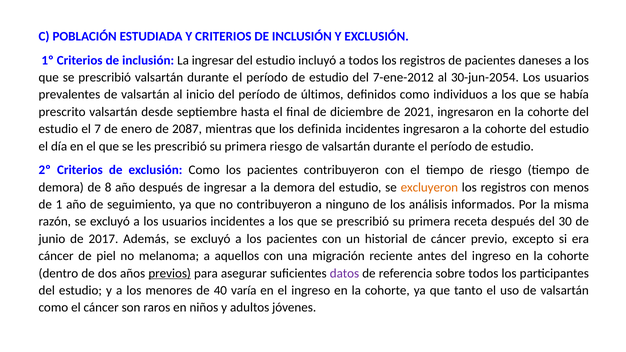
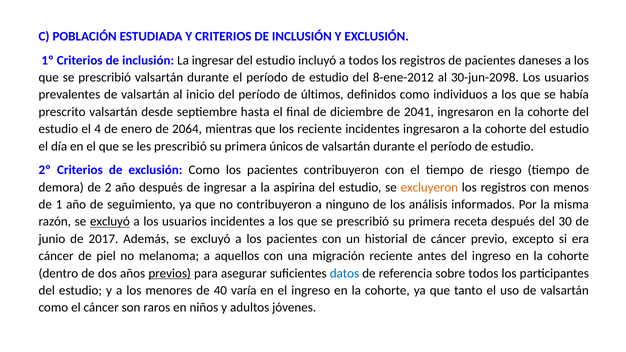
7-ene-2012: 7-ene-2012 -> 8-ene-2012
30-jun-2054: 30-jun-2054 -> 30-jun-2098
2021: 2021 -> 2041
7: 7 -> 4
2087: 2087 -> 2064
los definida: definida -> reciente
primera riesgo: riesgo -> únicos
8: 8 -> 2
la demora: demora -> aspirina
excluyó at (110, 222) underline: none -> present
datos colour: purple -> blue
